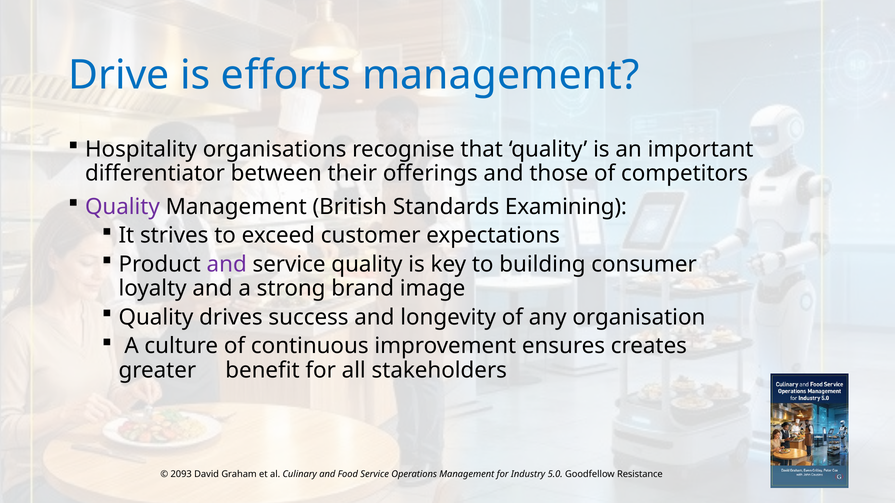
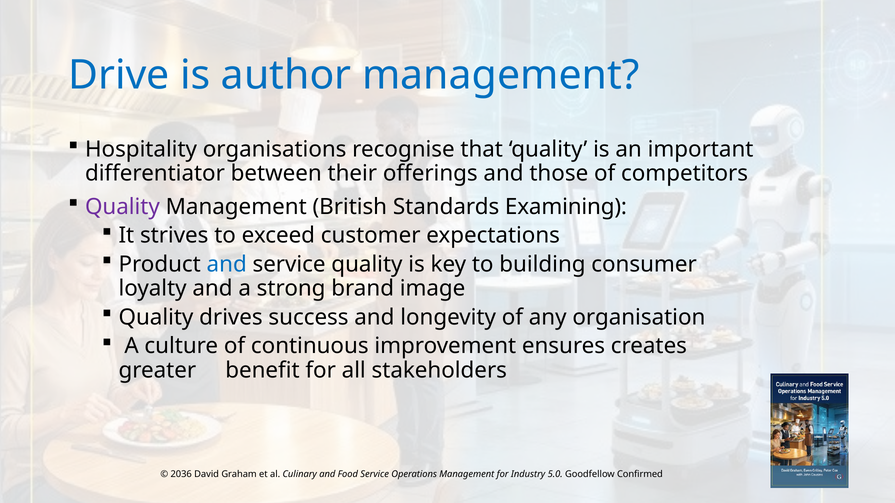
efforts: efforts -> author
and at (227, 265) colour: purple -> blue
2093: 2093 -> 2036
Resistance: Resistance -> Confirmed
